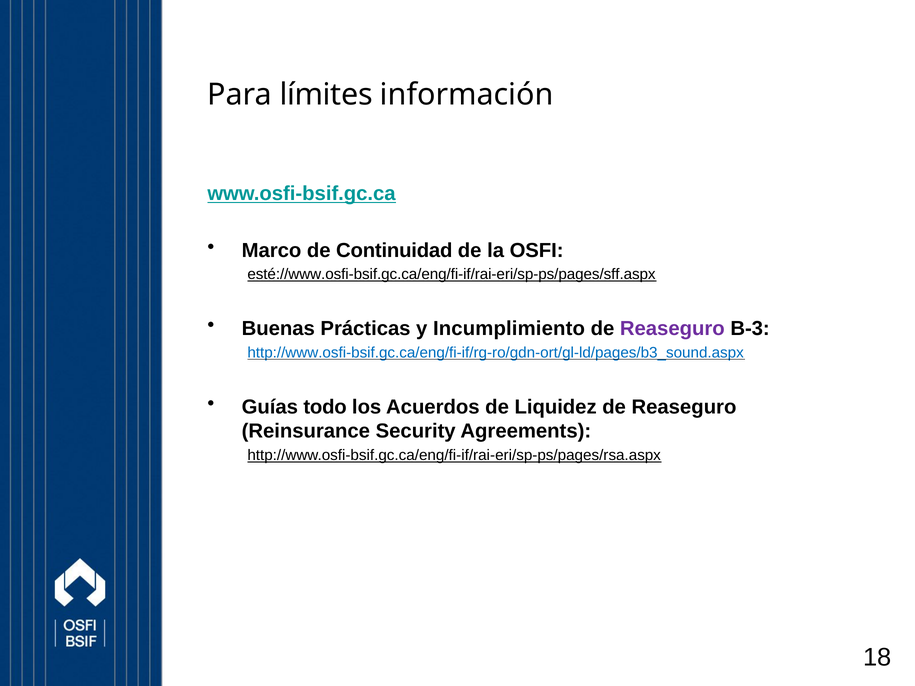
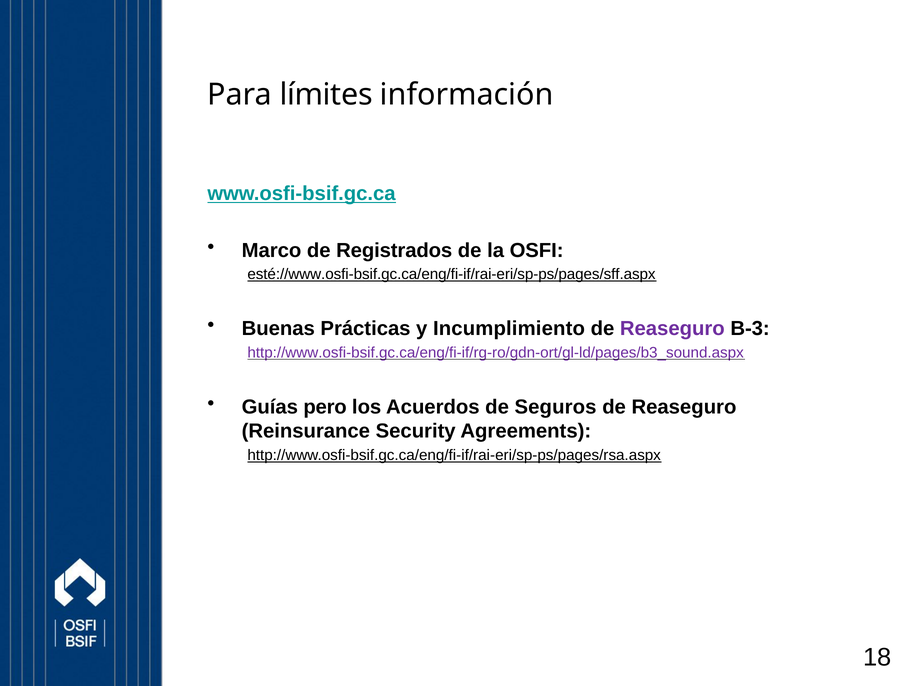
Continuidad: Continuidad -> Registrados
http://www.osfi-bsif.gc.ca/eng/fi-if/rg-ro/gdn-ort/gl-ld/pages/b3_sound.aspx colour: blue -> purple
todo: todo -> pero
Liquidez: Liquidez -> Seguros
